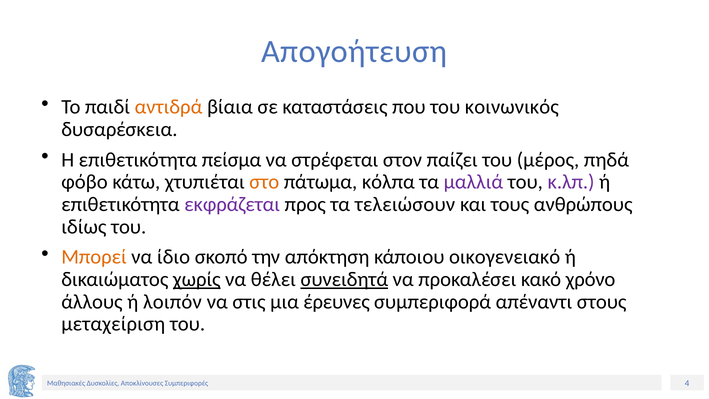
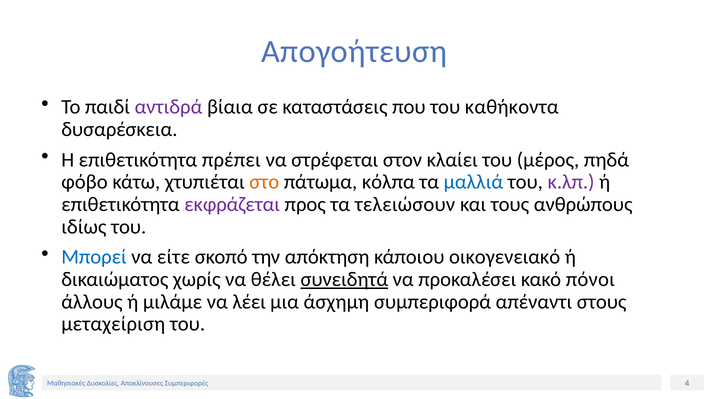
αντιδρά colour: orange -> purple
κοινωνικός: κοινωνικός -> καθήκοντα
πείσμα: πείσμα -> πρέπει
παίζει: παίζει -> κλαίει
μαλλιά colour: purple -> blue
Μπορεί colour: orange -> blue
ίδιο: ίδιο -> είτε
χωρίς underline: present -> none
χρόνο: χρόνο -> πόνοι
λοιπόν: λοιπόν -> μιλάμε
στις: στις -> λέει
έρευνες: έρευνες -> άσχημη
